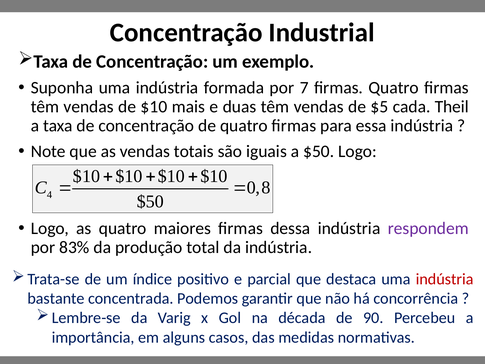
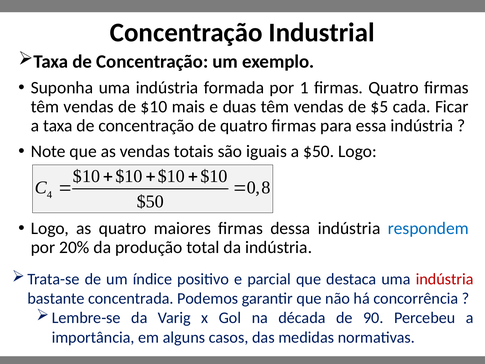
7: 7 -> 1
Theil: Theil -> Ficar
respondem colour: purple -> blue
83%: 83% -> 20%
